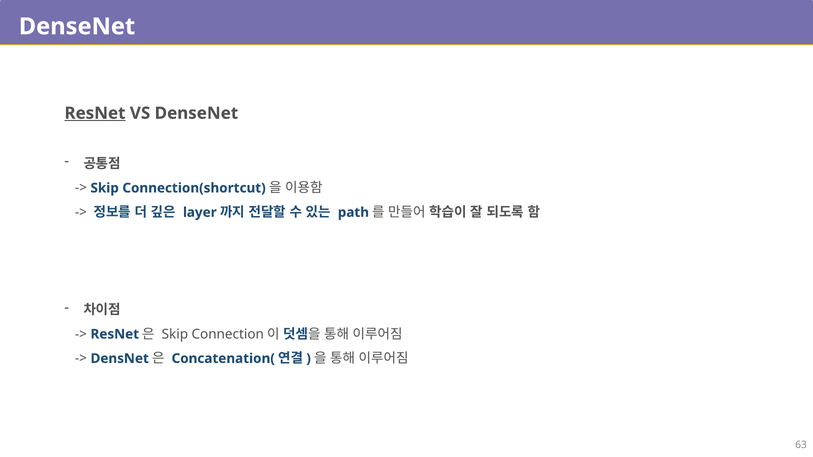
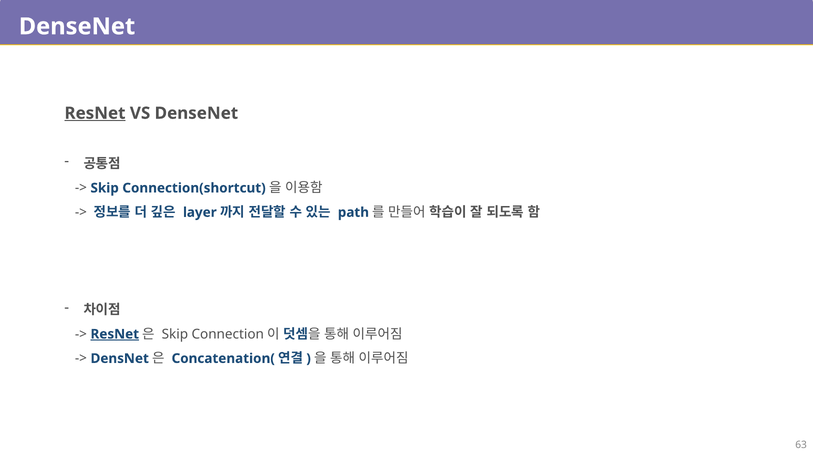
ResNet at (115, 334) underline: none -> present
